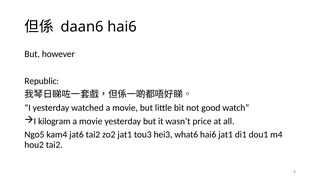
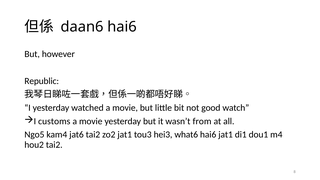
kilogram: kilogram -> customs
price: price -> from
